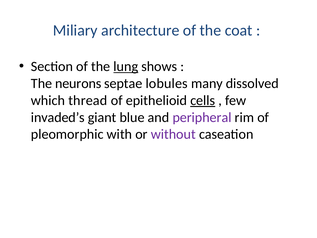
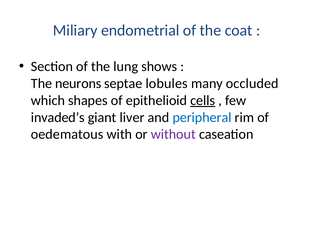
architecture: architecture -> endometrial
lung underline: present -> none
dissolved: dissolved -> occluded
thread: thread -> shapes
blue: blue -> liver
peripheral colour: purple -> blue
pleomorphic: pleomorphic -> oedematous
